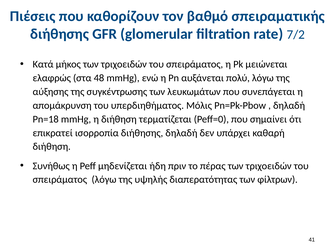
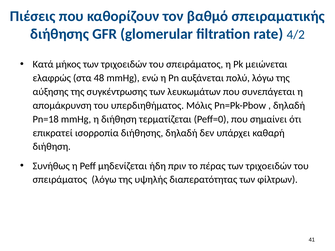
7/2: 7/2 -> 4/2
